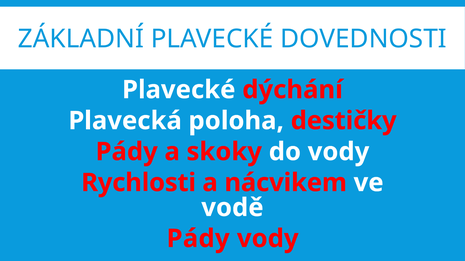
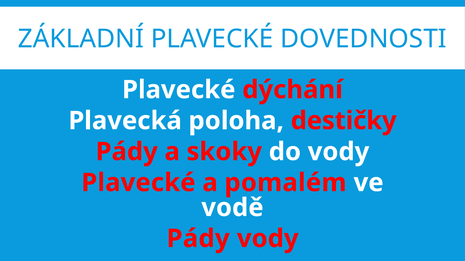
Rychlosti at (139, 183): Rychlosti -> Plavecké
nácvikem: nácvikem -> pomalém
